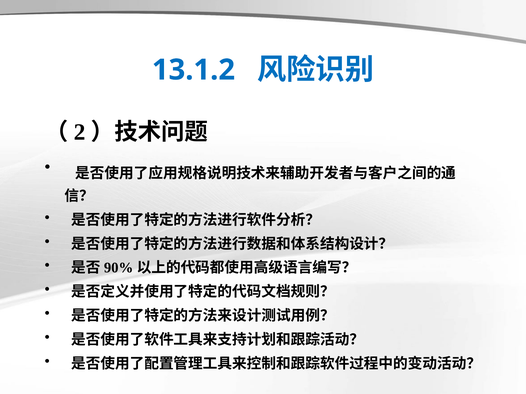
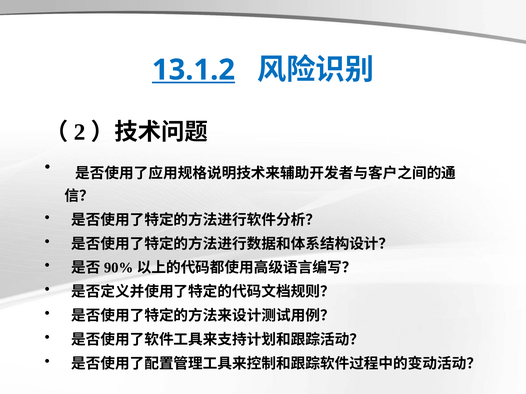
13.1.2 underline: none -> present
